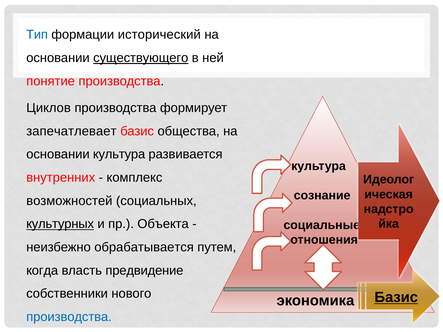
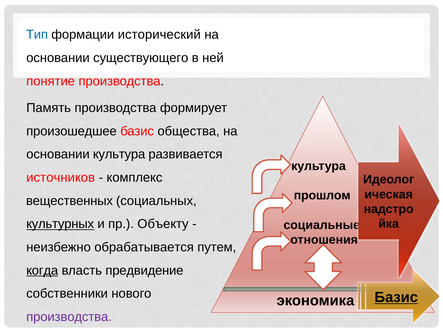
существующего underline: present -> none
Циклов: Циклов -> Память
запечатлевает: запечатлевает -> произошедшее
внутренних: внутренних -> источников
сознание: сознание -> прошлом
возможностей: возможностей -> вещественных
Объекта: Объекта -> Объекту
когда underline: none -> present
производства at (69, 317) colour: blue -> purple
